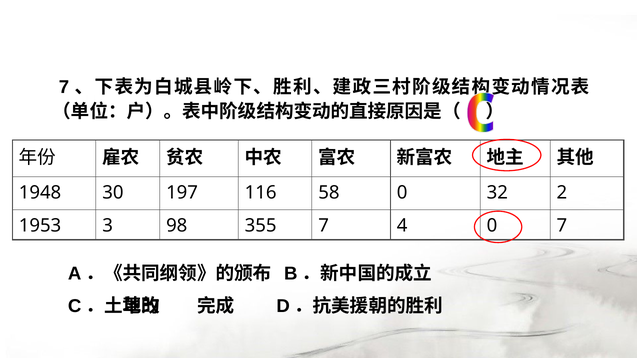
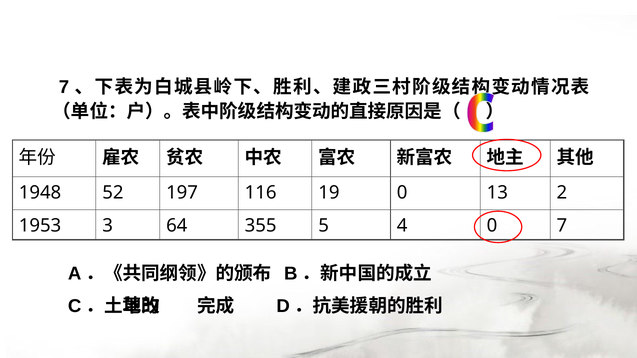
30: 30 -> 52
58: 58 -> 19
32: 32 -> 13
98: 98 -> 64
355 7: 7 -> 5
